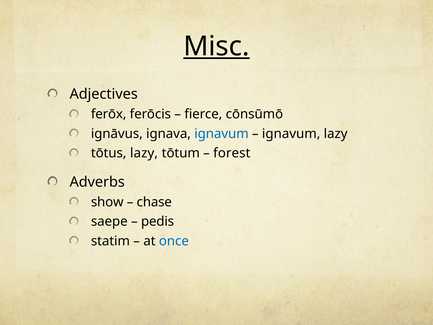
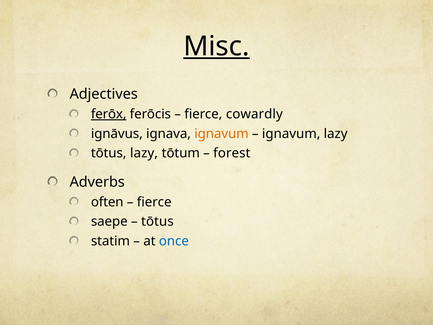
ferōx underline: none -> present
cōnsūmō: cōnsūmō -> cowardly
ignavum at (221, 134) colour: blue -> orange
show: show -> often
chase at (154, 202): chase -> fierce
pedis at (158, 221): pedis -> tōtus
